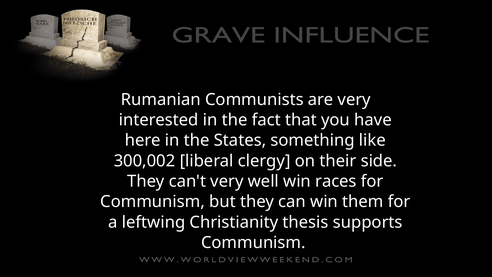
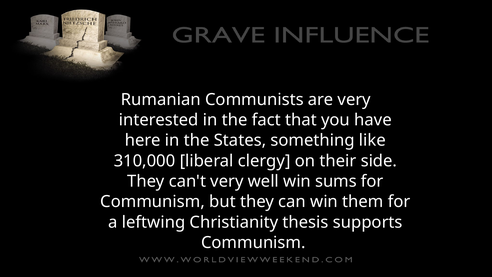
300,002: 300,002 -> 310,000
races: races -> sums
